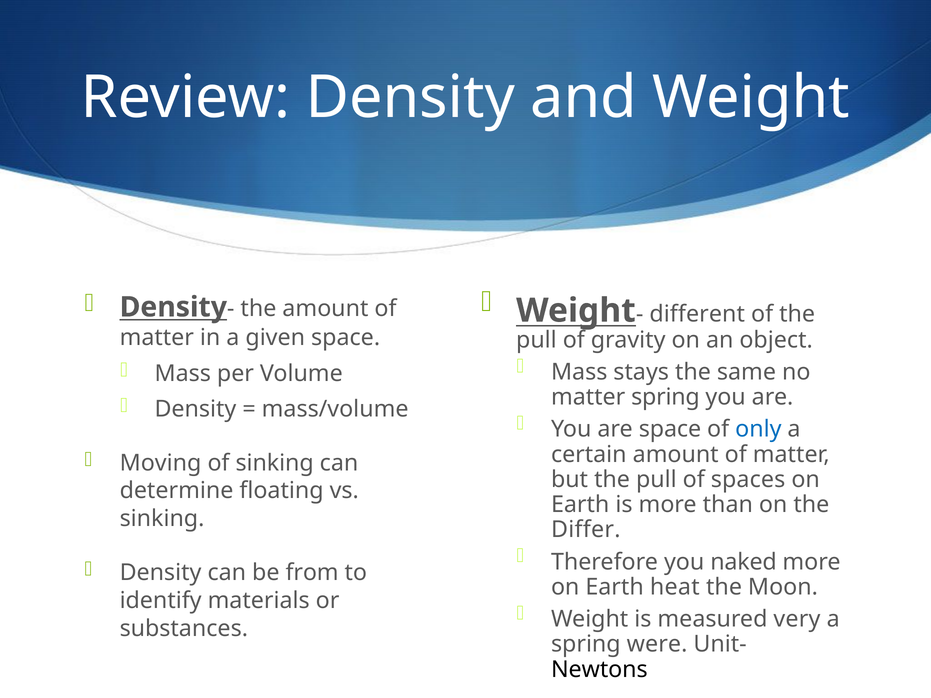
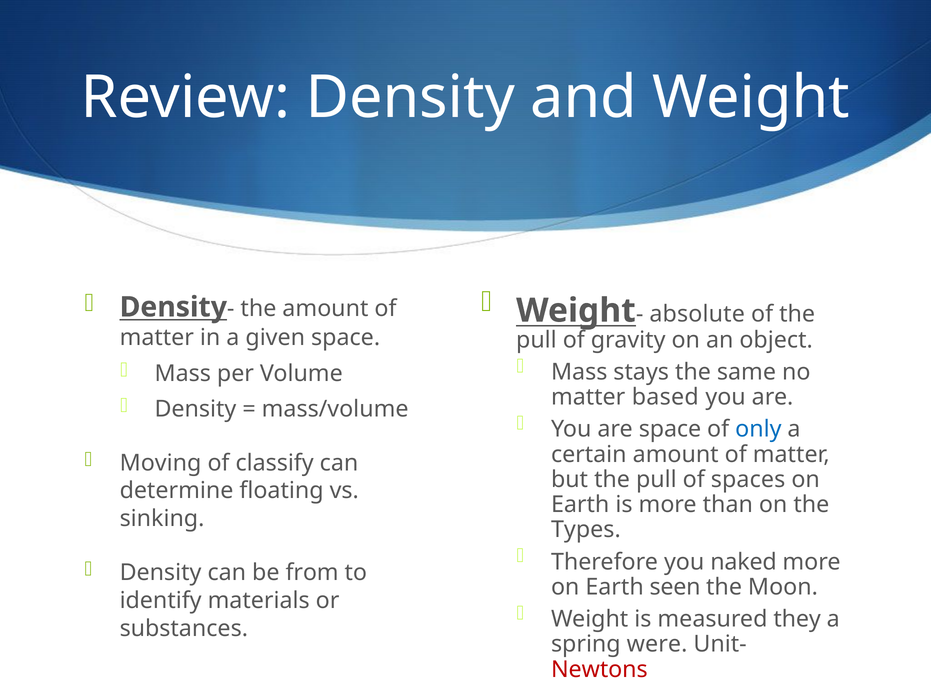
different: different -> absolute
matter spring: spring -> based
of sinking: sinking -> classify
Differ: Differ -> Types
heat: heat -> seen
very: very -> they
Newtons colour: black -> red
